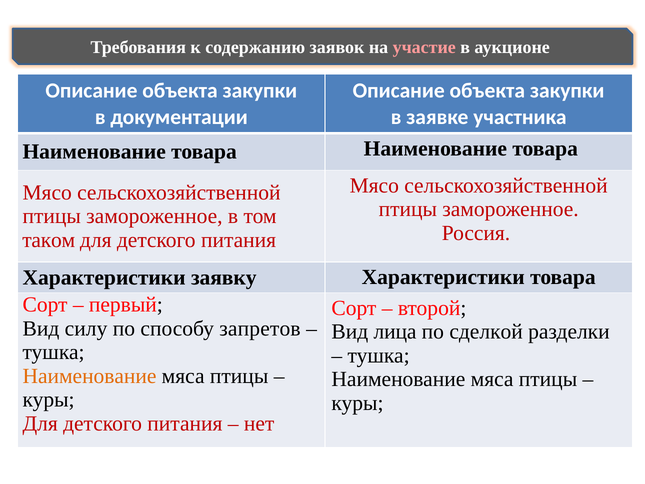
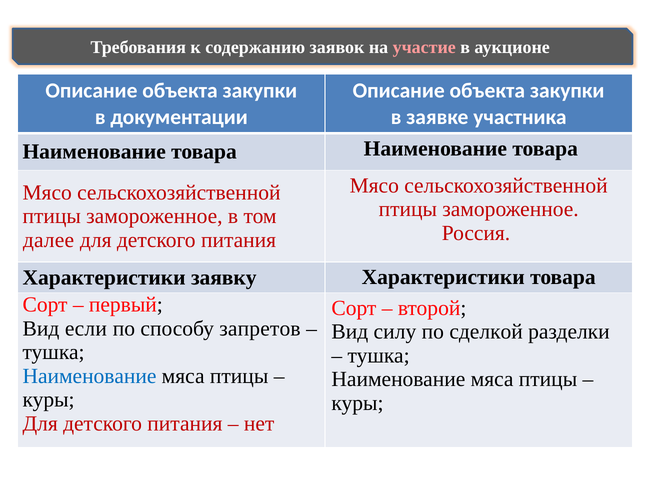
таком: таком -> далее
силу: силу -> если
лица: лица -> силу
Наименование at (90, 376) colour: orange -> blue
